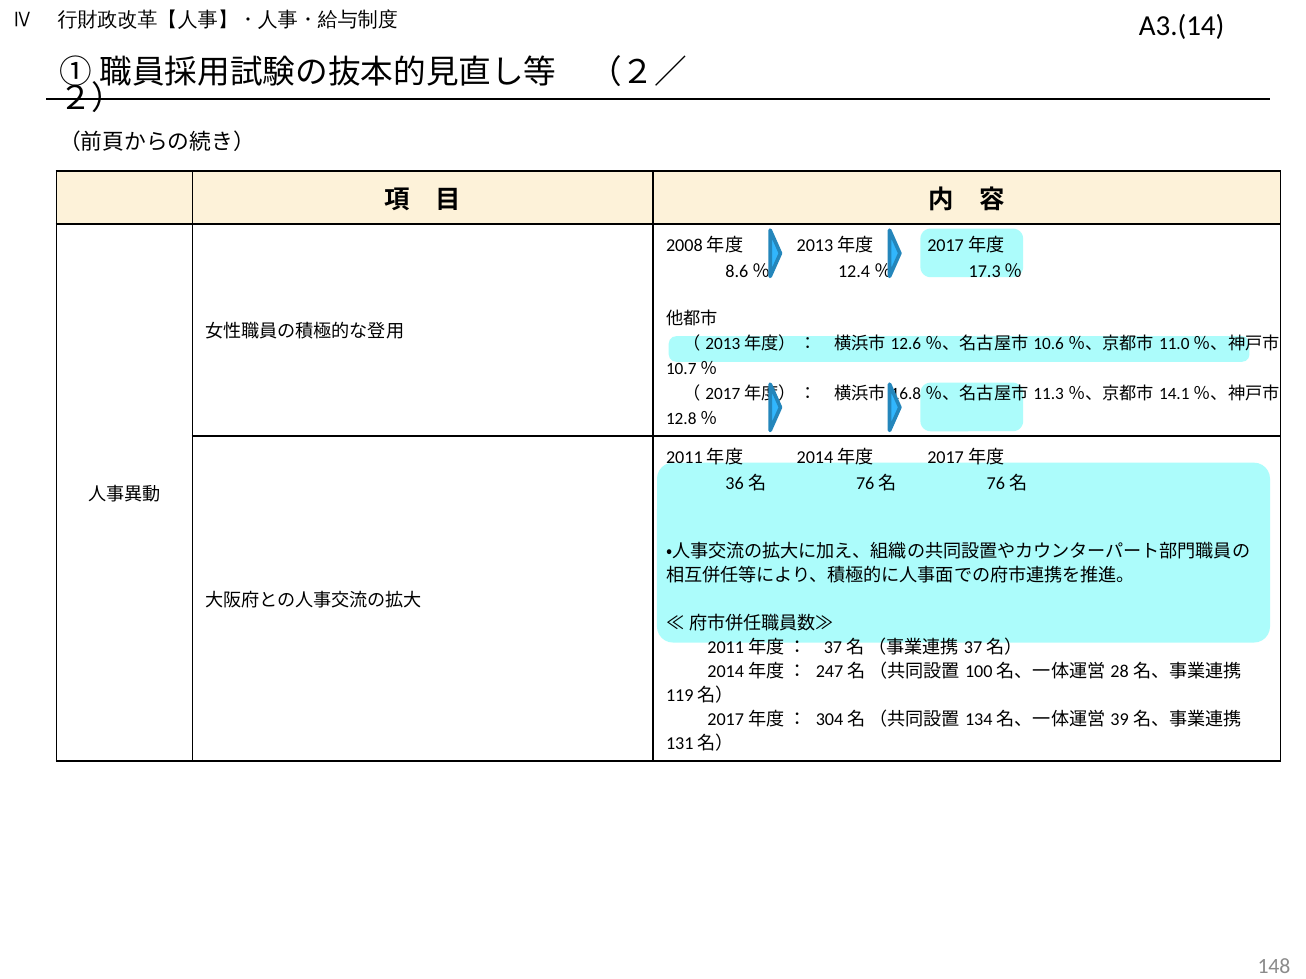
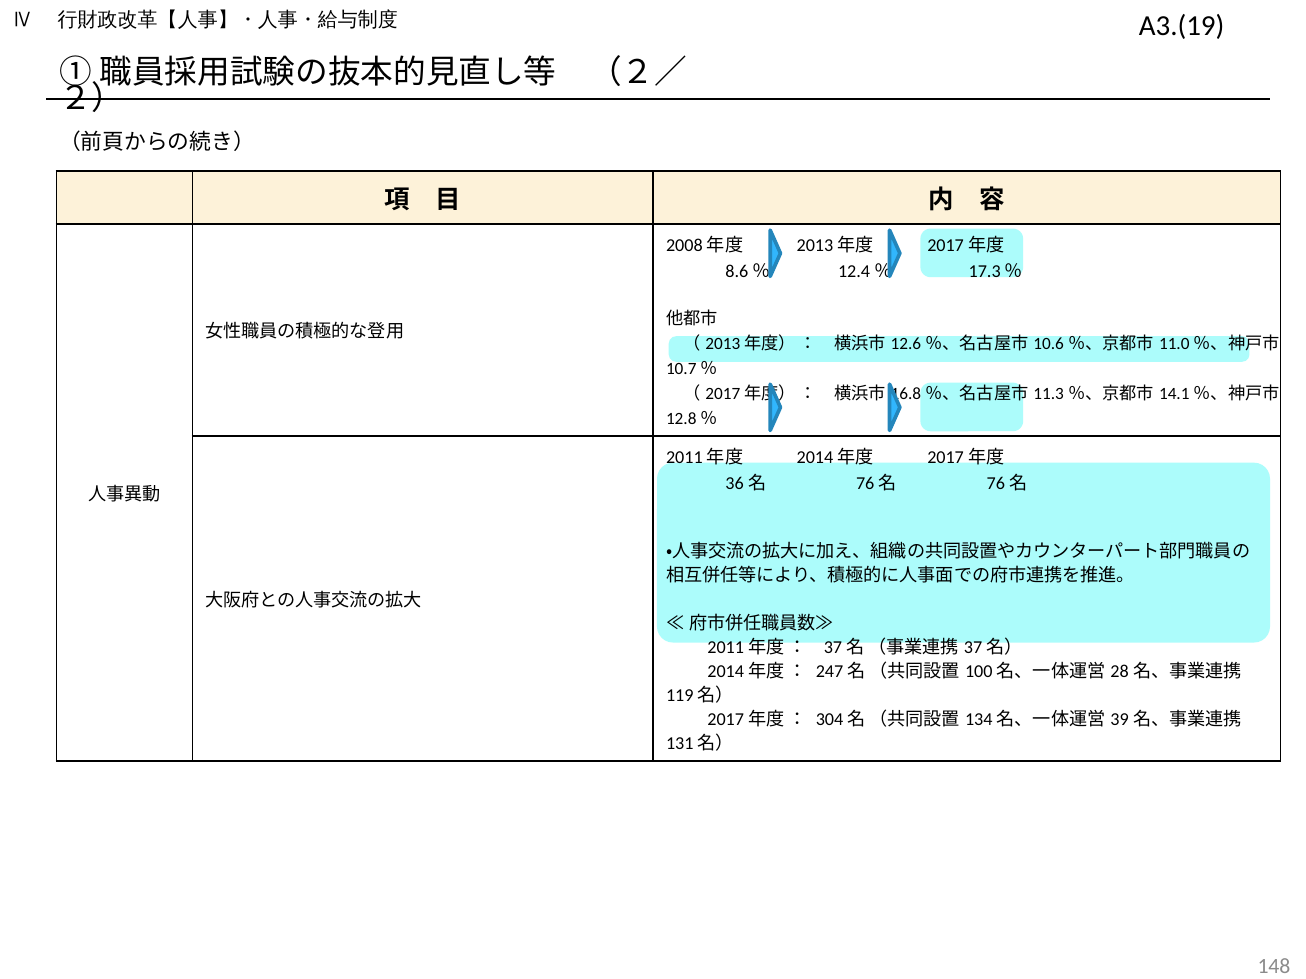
A3.(14: A3.(14 -> A3.(19
